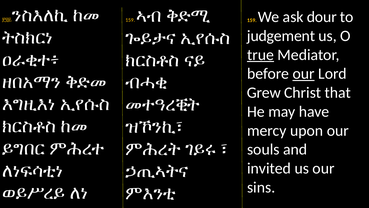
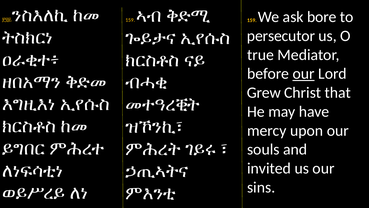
dour: dour -> bore
judgement: judgement -> persecutor
true underline: present -> none
